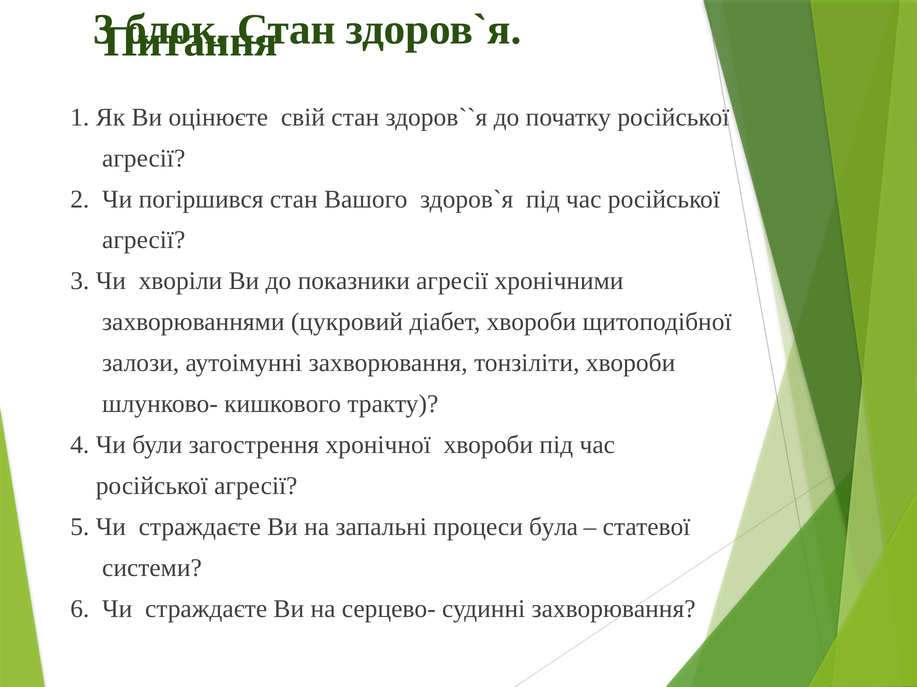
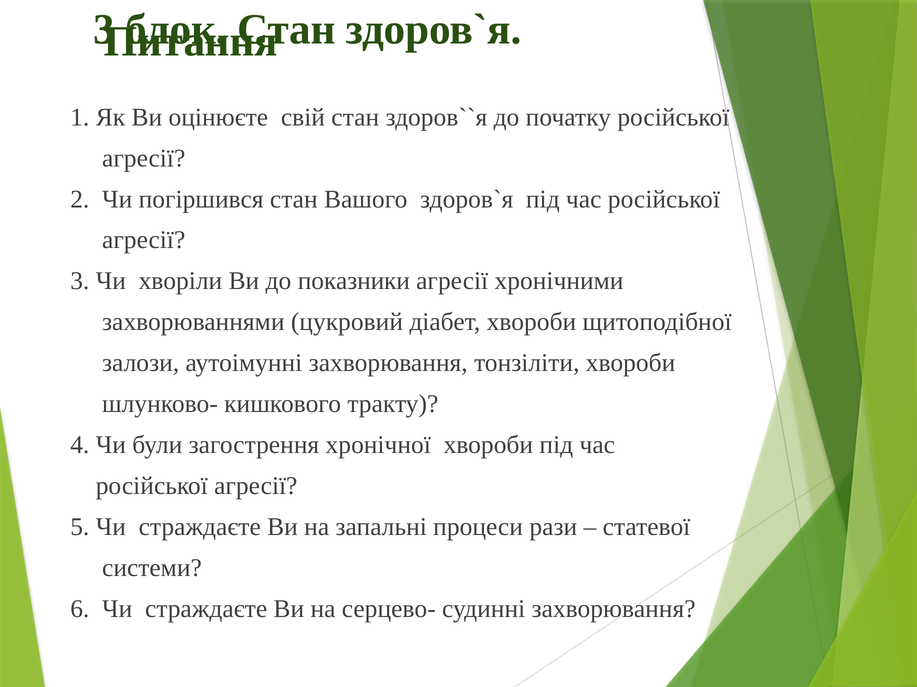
була: була -> рази
